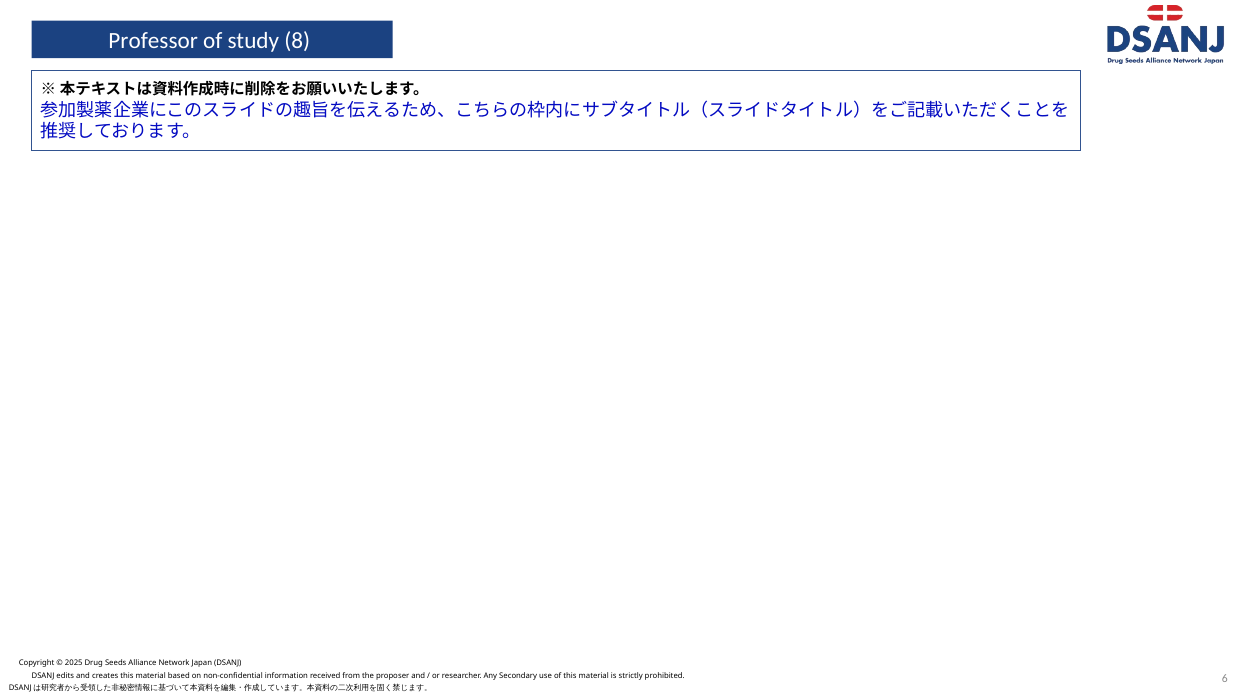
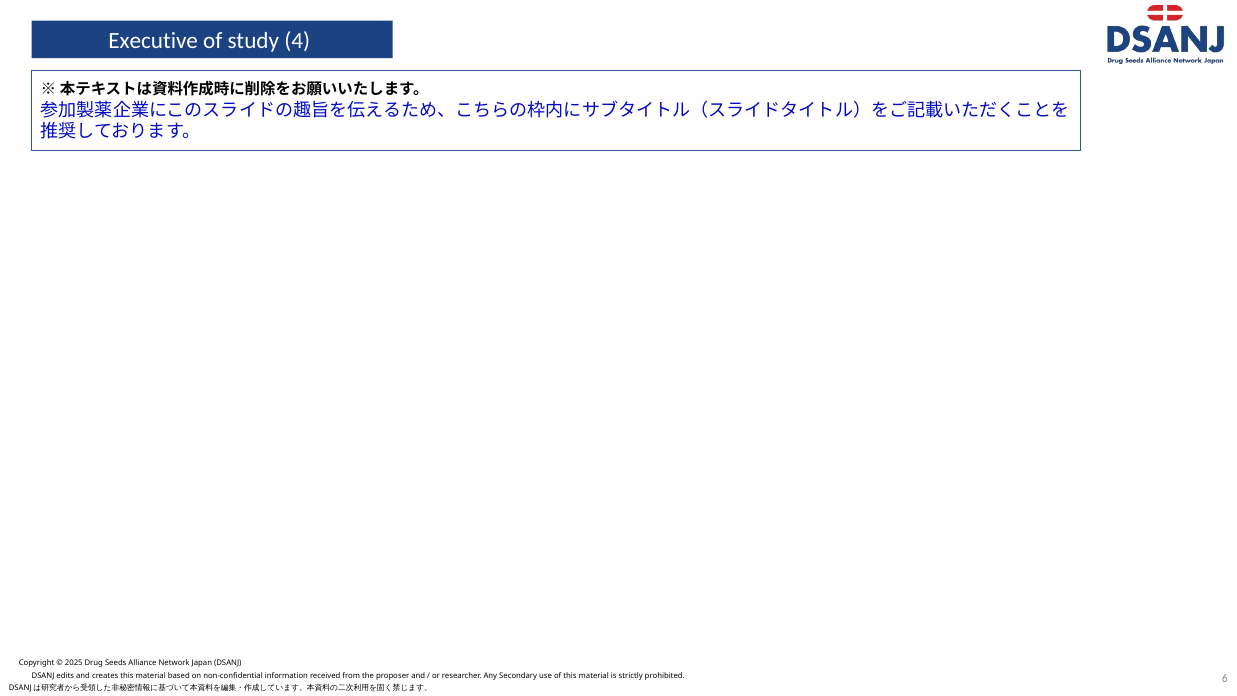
Professor: Professor -> Executive
8: 8 -> 4
